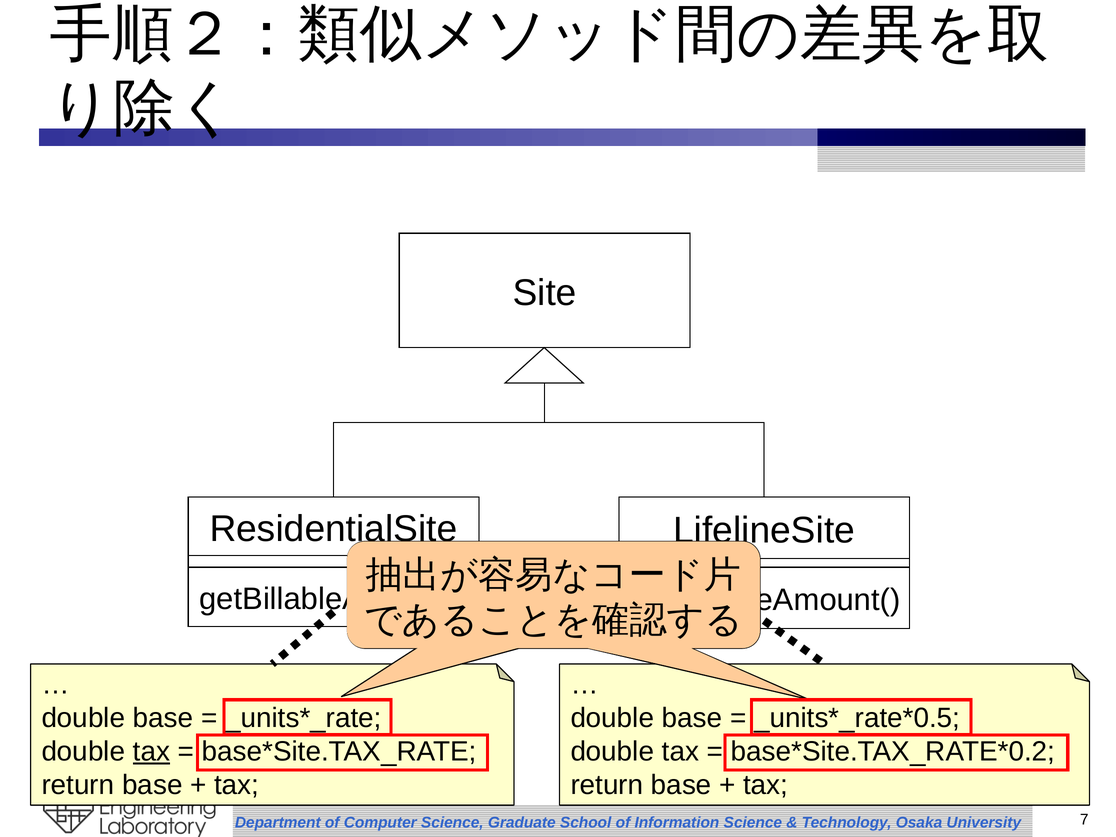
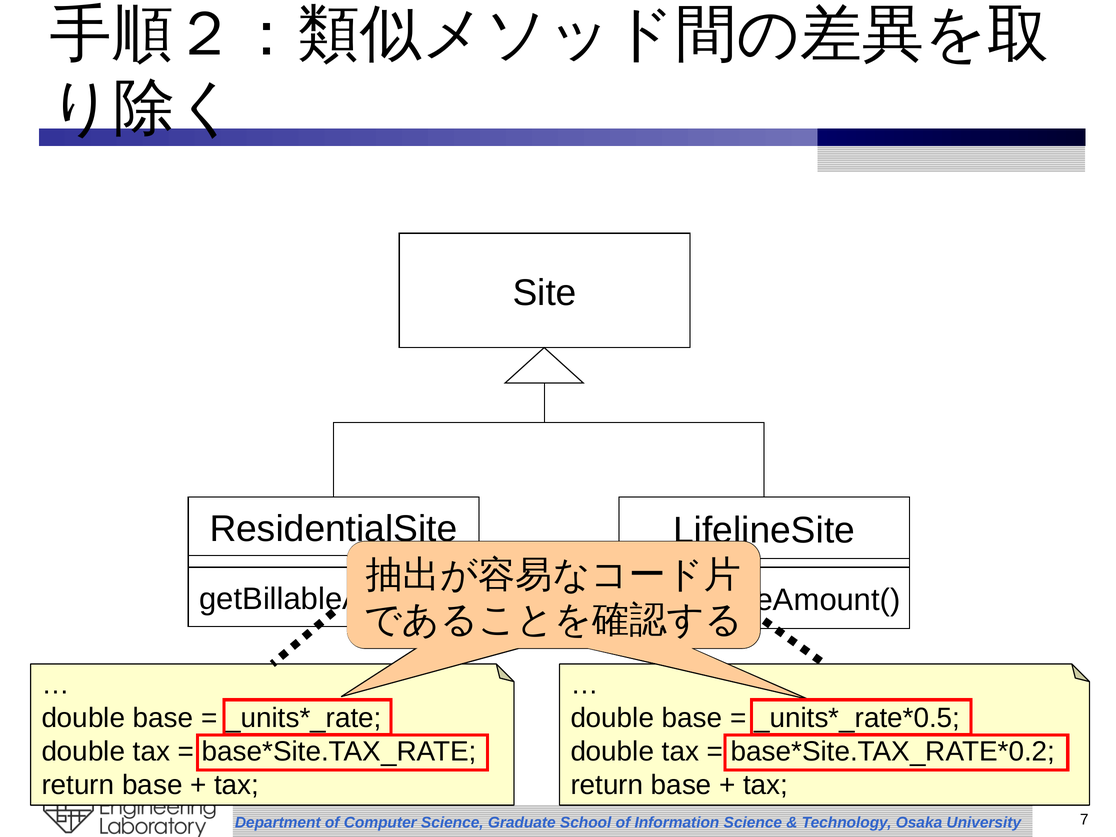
tax at (152, 751) underline: present -> none
